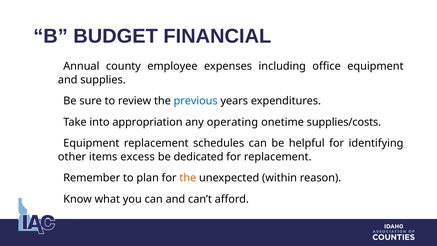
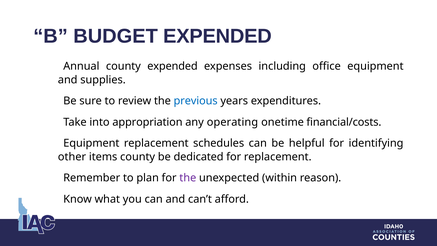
BUDGET FINANCIAL: FINANCIAL -> EXPENDED
county employee: employee -> expended
supplies/costs: supplies/costs -> financial/costs
items excess: excess -> county
the at (188, 178) colour: orange -> purple
